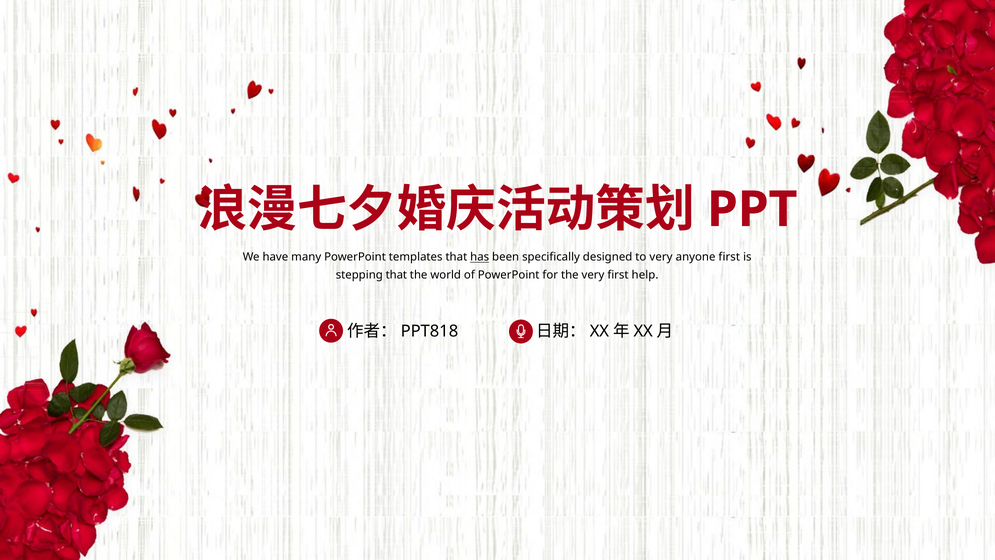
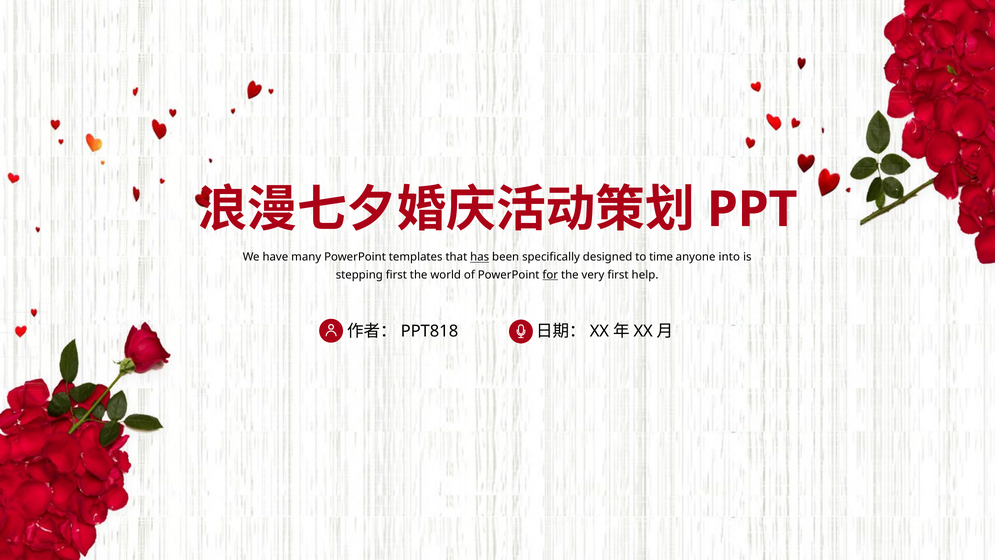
to very: very -> time
anyone first: first -> into
stepping that: that -> first
for underline: none -> present
